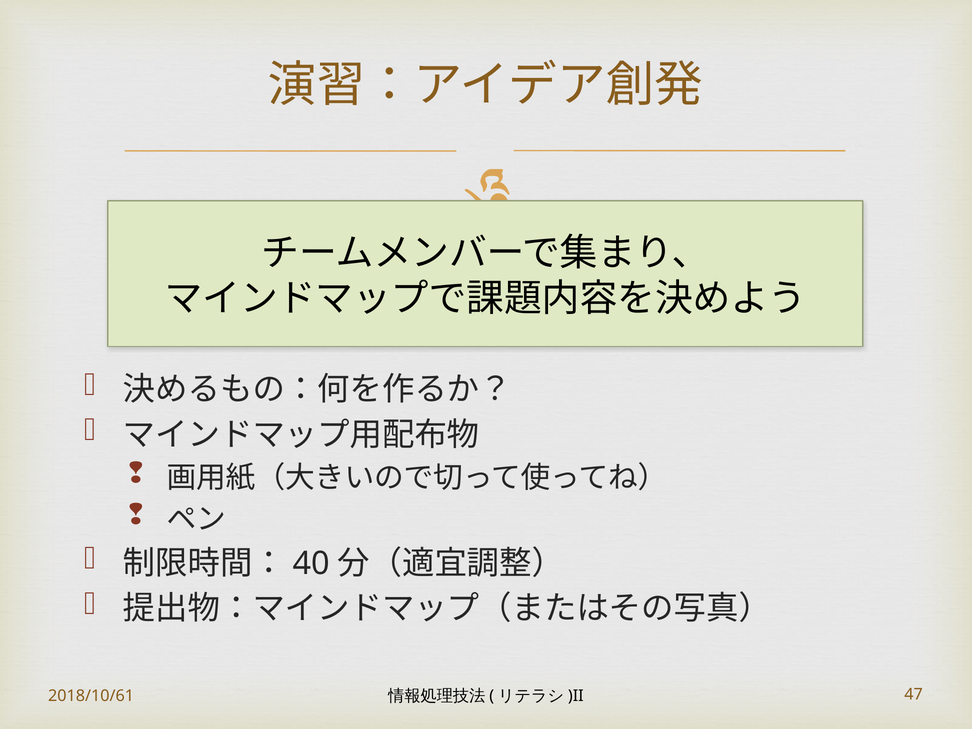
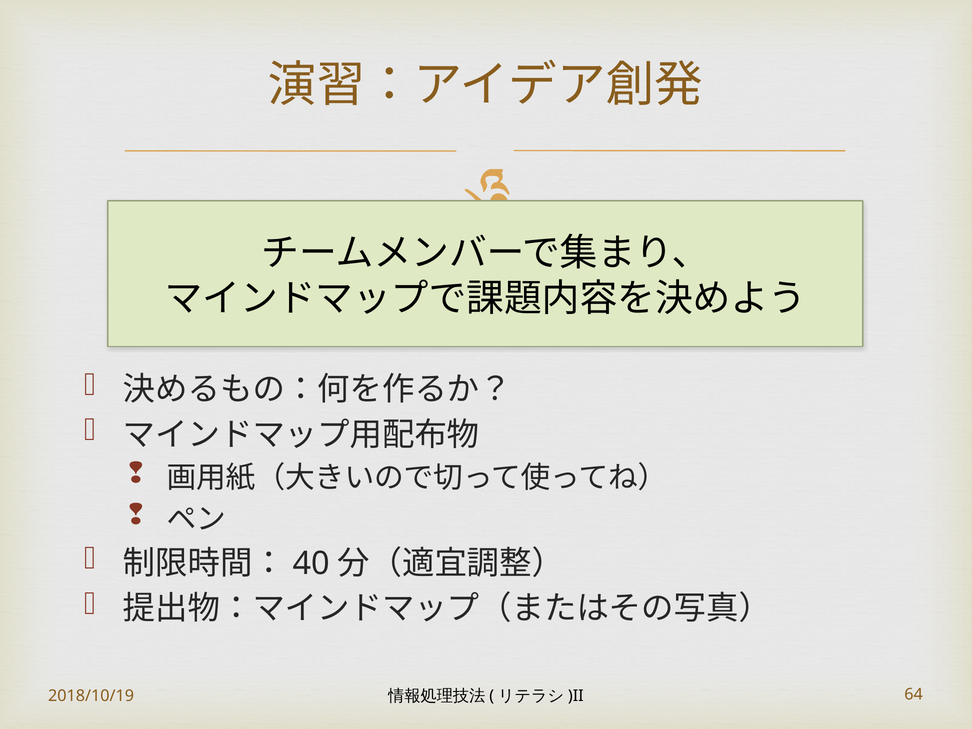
2018/10/61: 2018/10/61 -> 2018/10/19
47: 47 -> 64
